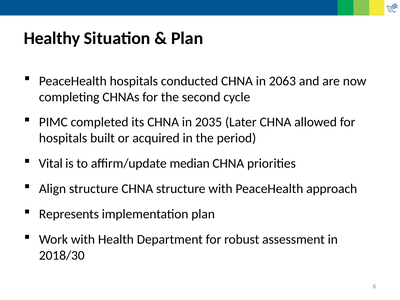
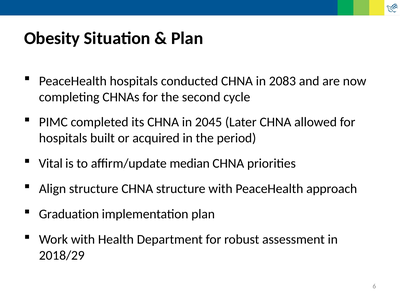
Healthy: Healthy -> Obesity
2063: 2063 -> 2083
2035: 2035 -> 2045
Represents: Represents -> Graduation
2018/30: 2018/30 -> 2018/29
